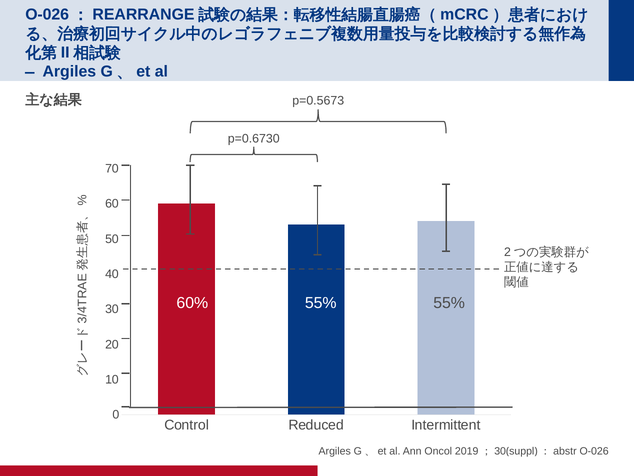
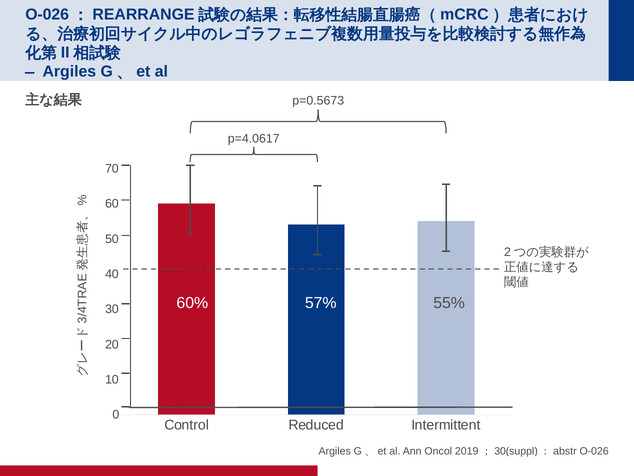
p=0.6730: p=0.6730 -> p=4.0617
60% 55%: 55% -> 57%
